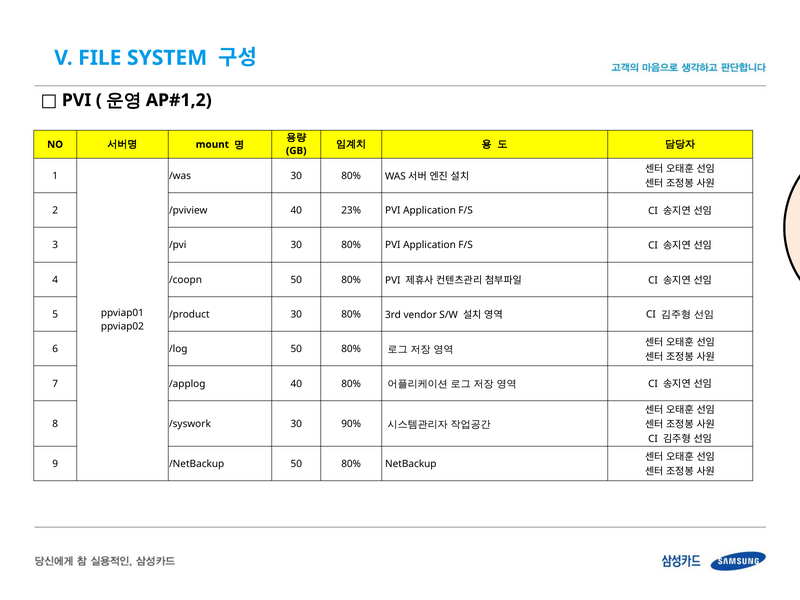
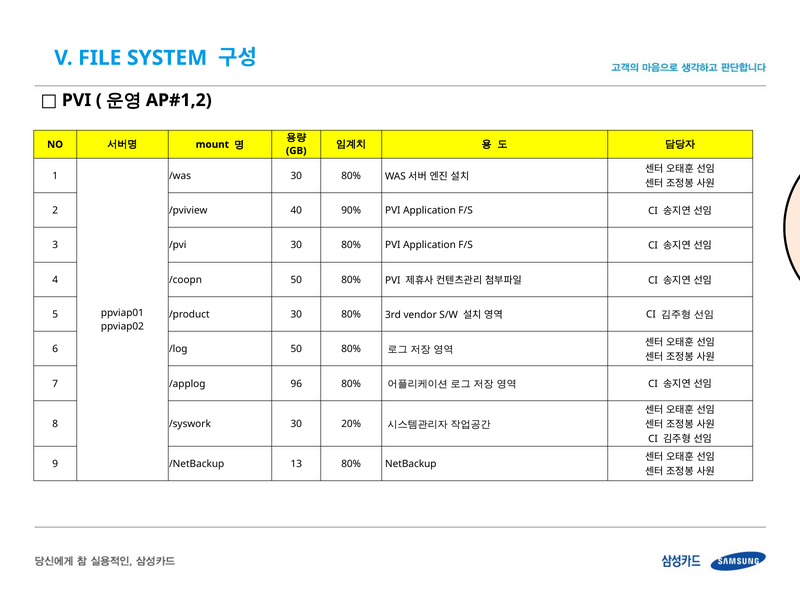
23%: 23% -> 90%
/applog 40: 40 -> 96
90%: 90% -> 20%
/NetBackup 50: 50 -> 13
